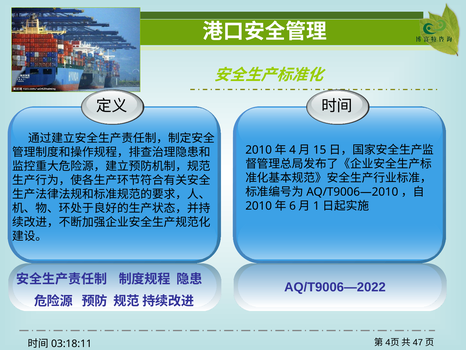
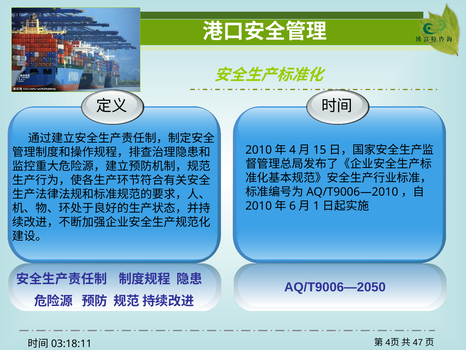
AQ/T9006—2022: AQ/T9006—2022 -> AQ/T9006—2050
